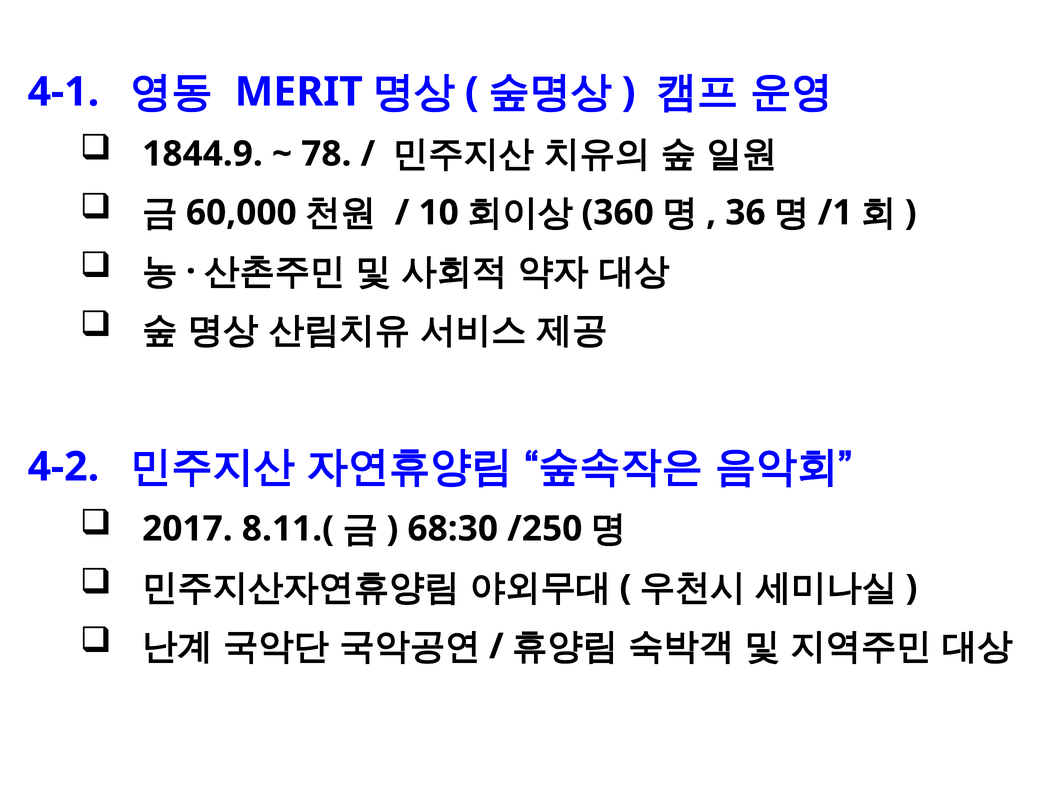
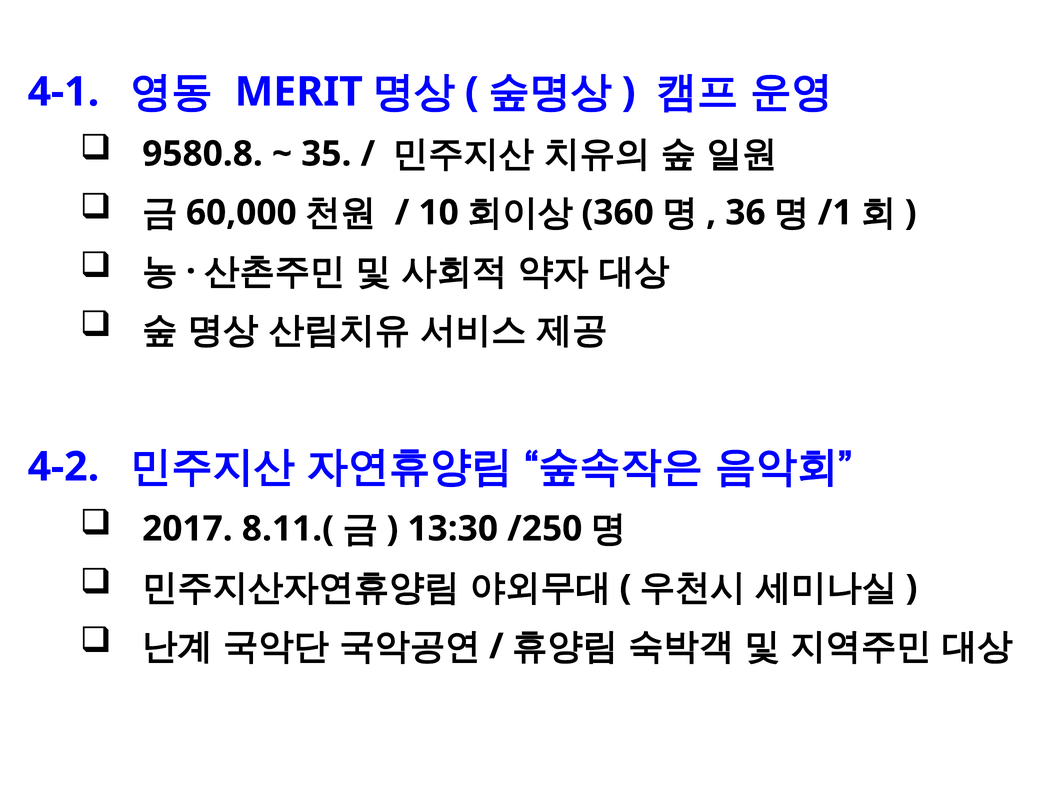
1844.9: 1844.9 -> 9580.8
78: 78 -> 35
68:30: 68:30 -> 13:30
